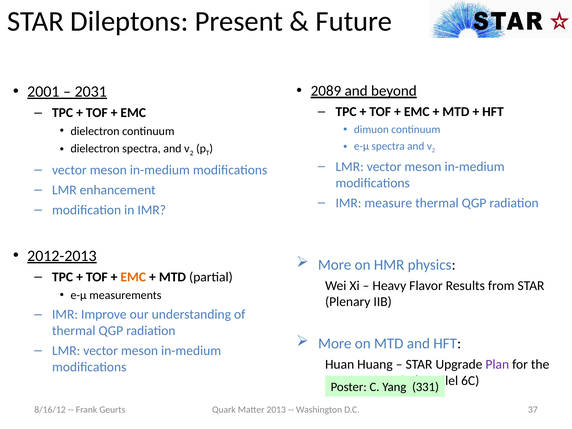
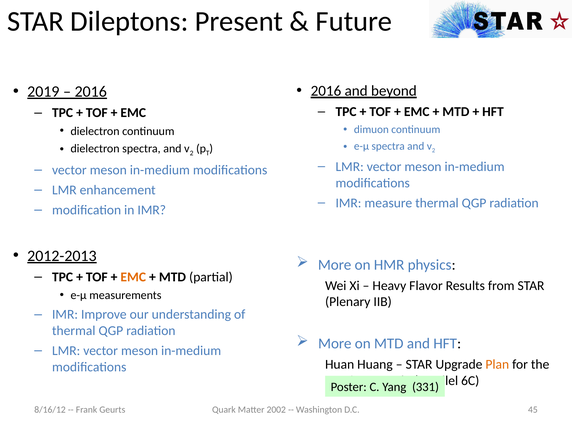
2089 at (326, 91): 2089 -> 2016
2001: 2001 -> 2019
2031 at (91, 92): 2031 -> 2016
Plan colour: purple -> orange
2013: 2013 -> 2002
37: 37 -> 45
